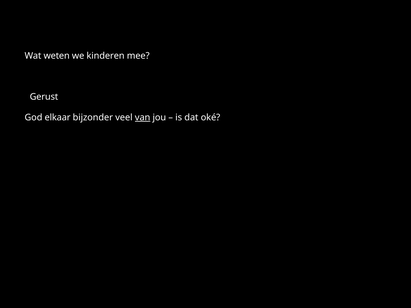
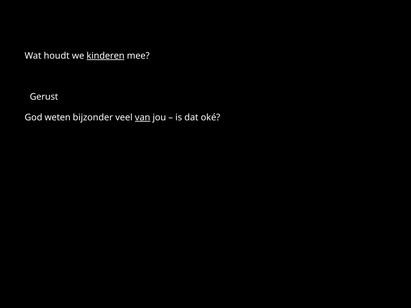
weten: weten -> houdt
kinderen underline: none -> present
elkaar: elkaar -> weten
